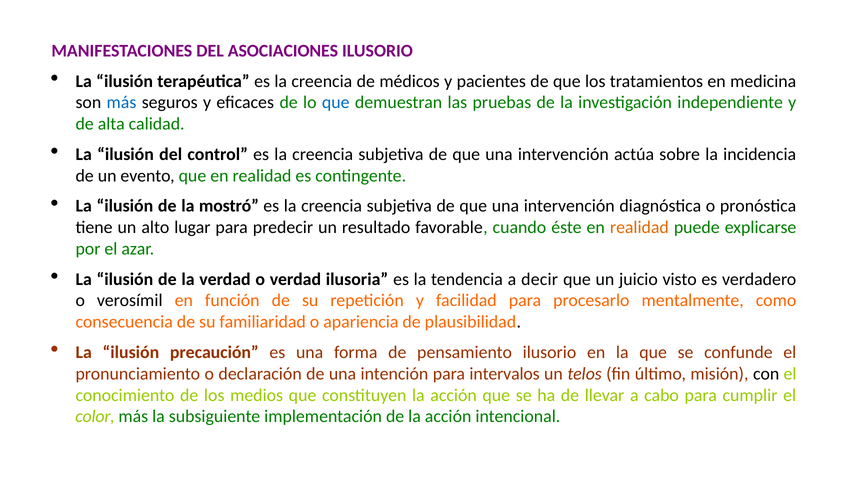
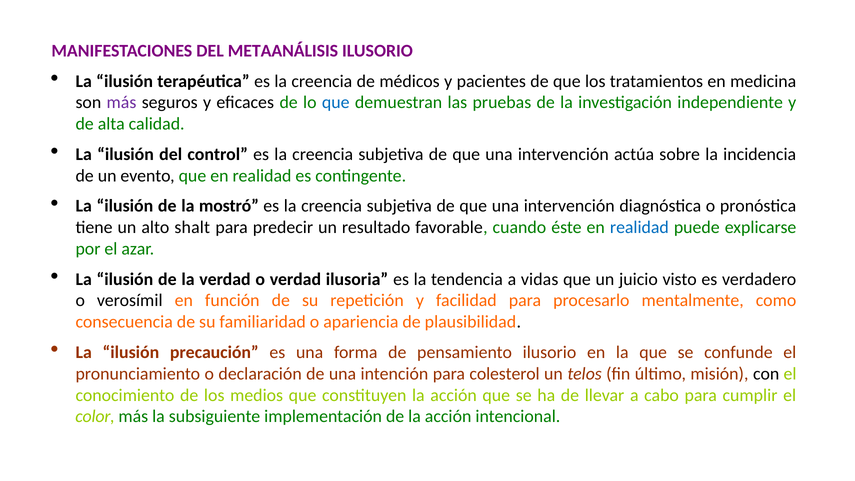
ASOCIACIONES: ASOCIACIONES -> METAANÁLISIS
más at (121, 103) colour: blue -> purple
lugar: lugar -> shalt
realidad at (639, 227) colour: orange -> blue
decir: decir -> vidas
intervalos: intervalos -> colesterol
